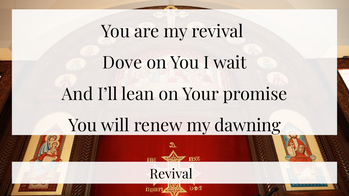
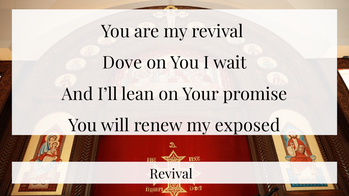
dawning: dawning -> exposed
